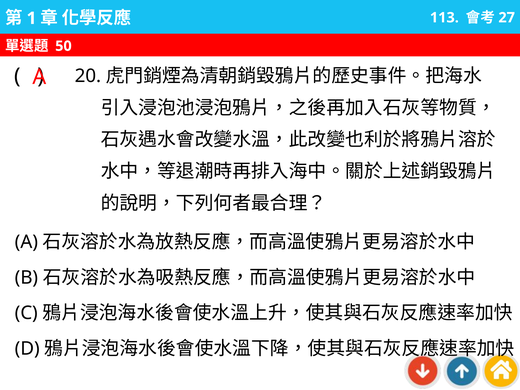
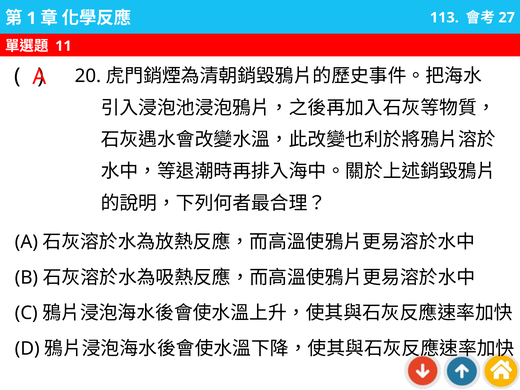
50: 50 -> 11
